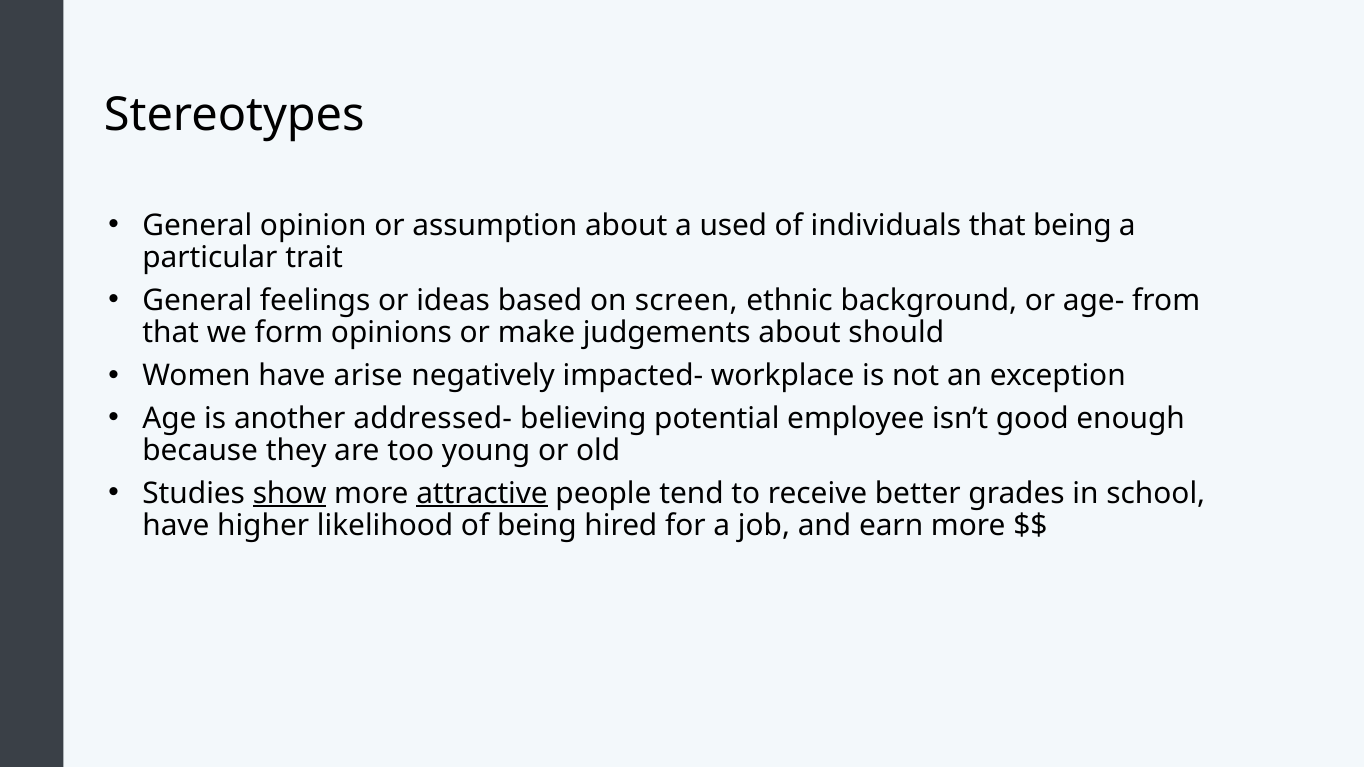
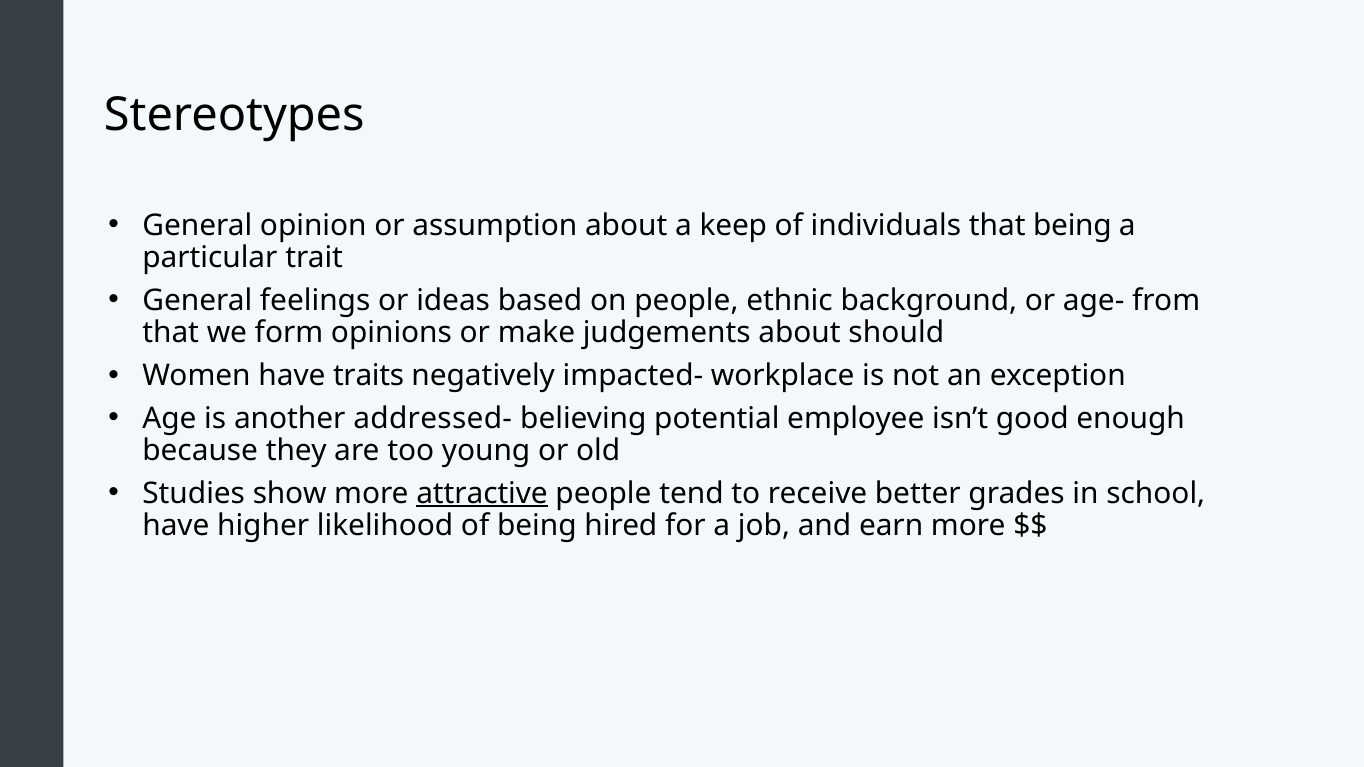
used: used -> keep
on screen: screen -> people
arise: arise -> traits
show underline: present -> none
